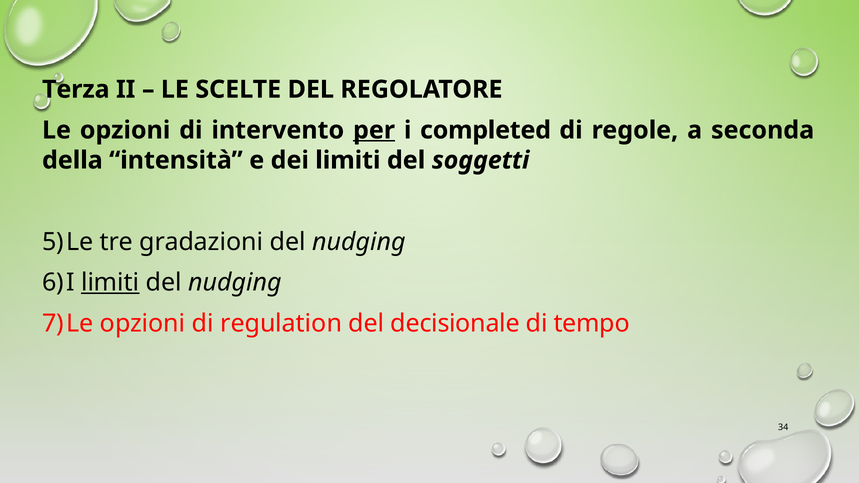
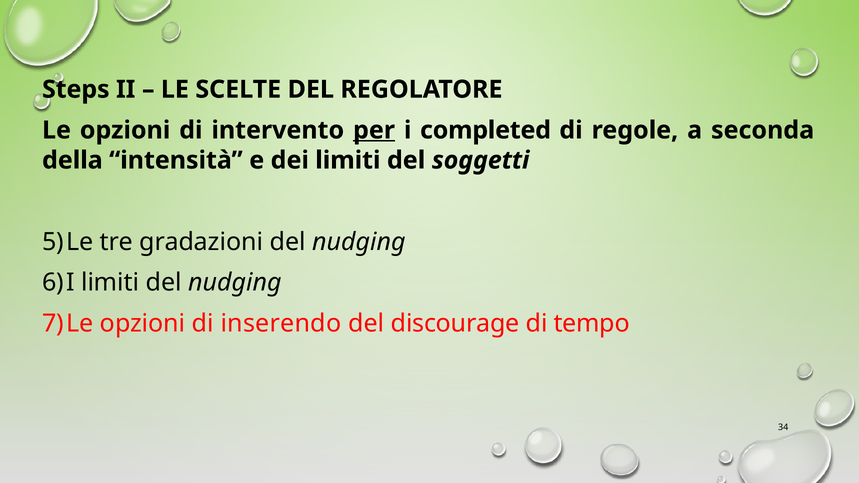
Terza: Terza -> Steps
limiti at (110, 283) underline: present -> none
regulation: regulation -> inserendo
decisionale: decisionale -> discourage
